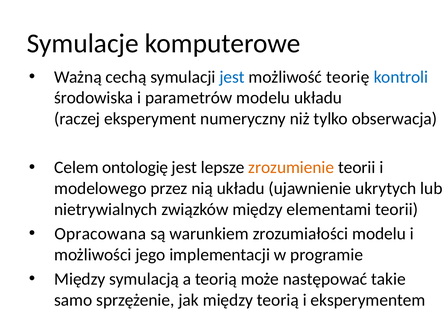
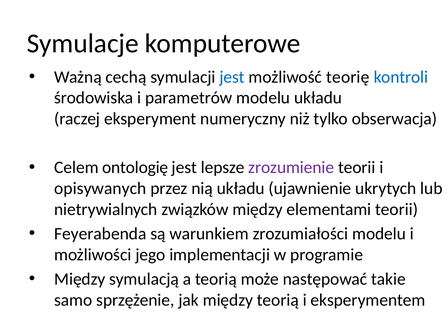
zrozumienie colour: orange -> purple
modelowego: modelowego -> opisywanych
Opracowana: Opracowana -> Feyerabenda
